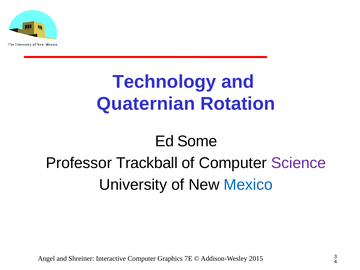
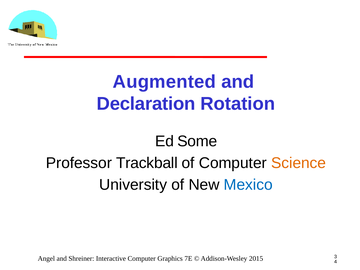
Technology: Technology -> Augmented
Quaternian: Quaternian -> Declaration
Science colour: purple -> orange
